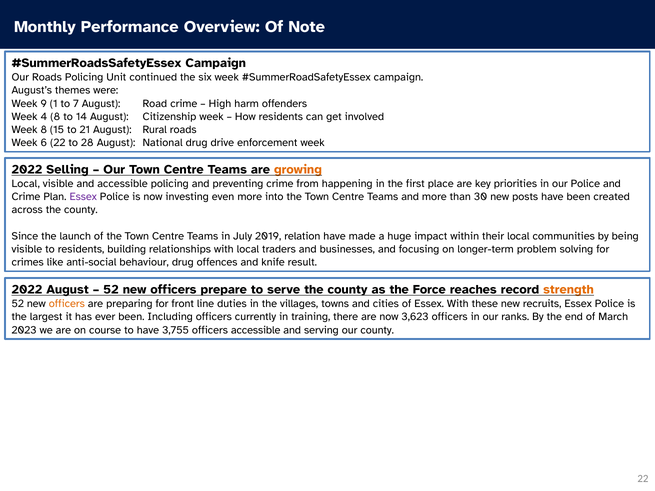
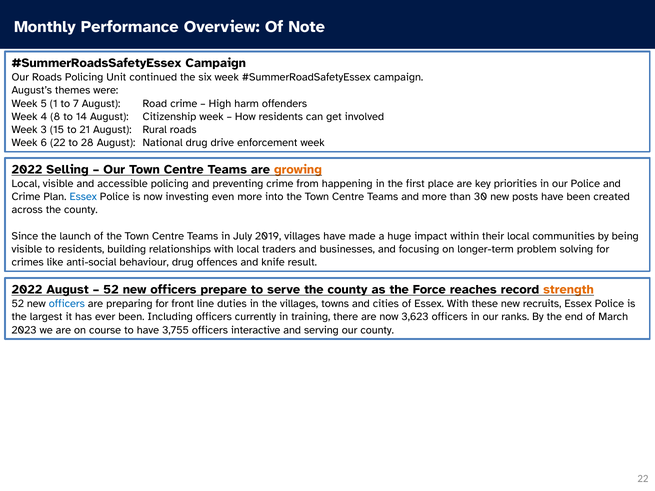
9: 9 -> 5
Week 8: 8 -> 3
Essex at (83, 197) colour: purple -> blue
2019 relation: relation -> villages
officers at (67, 304) colour: orange -> blue
officers accessible: accessible -> interactive
